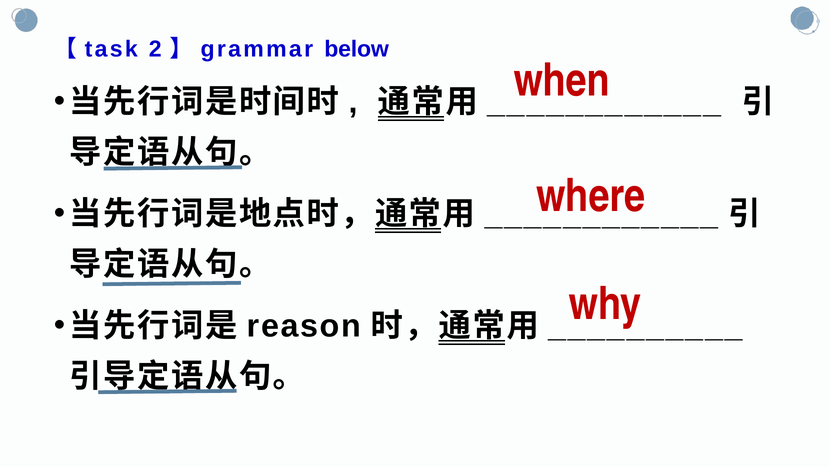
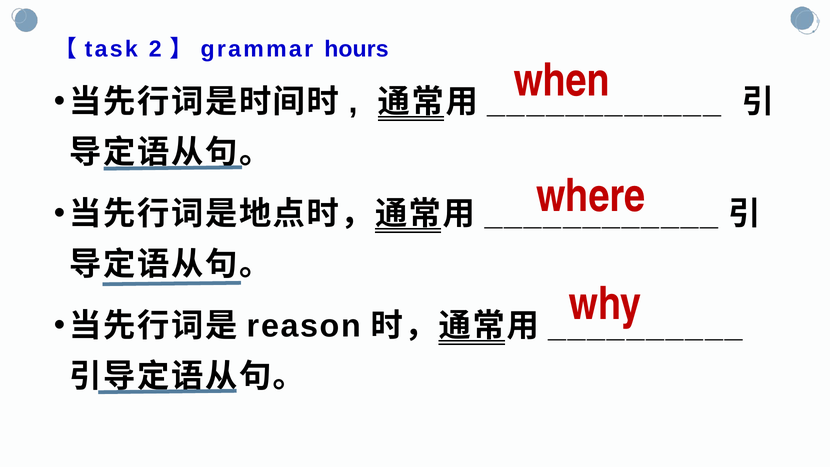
below: below -> hours
